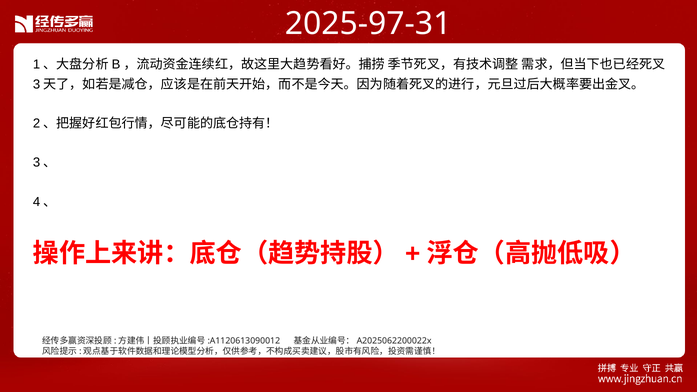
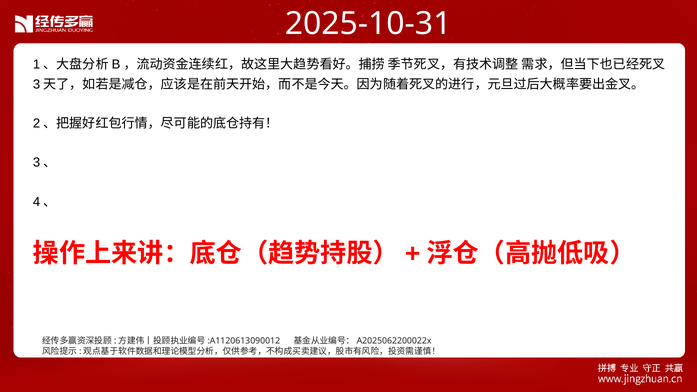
2025-97-31: 2025-97-31 -> 2025-10-31
